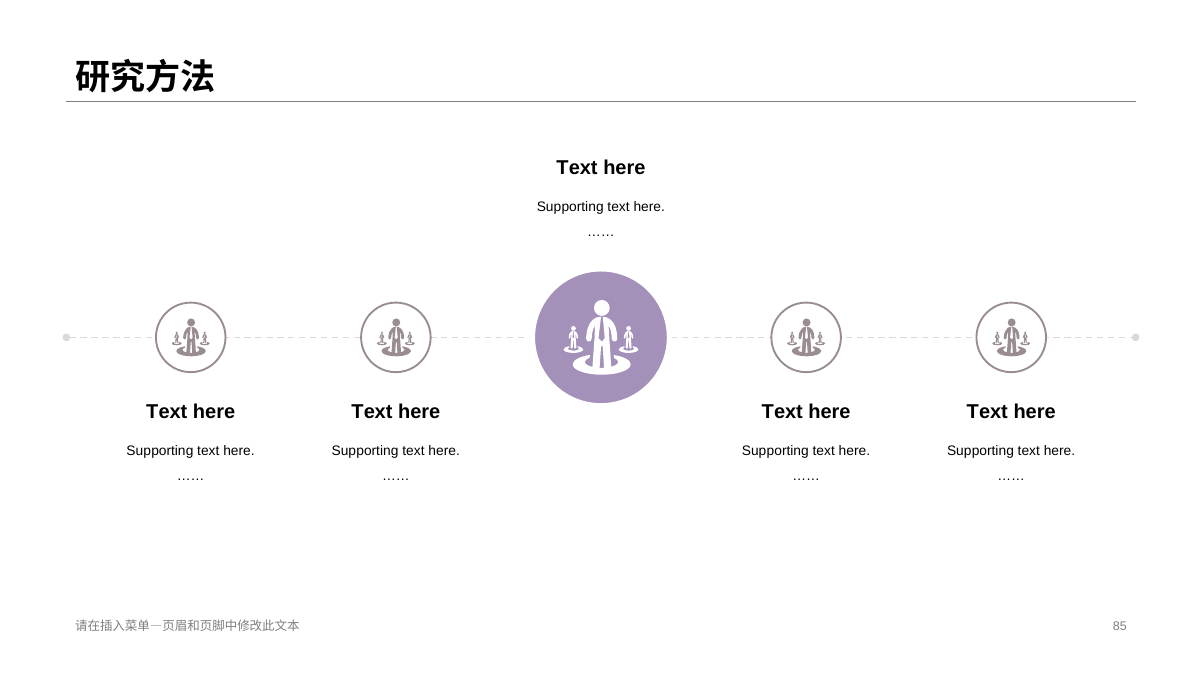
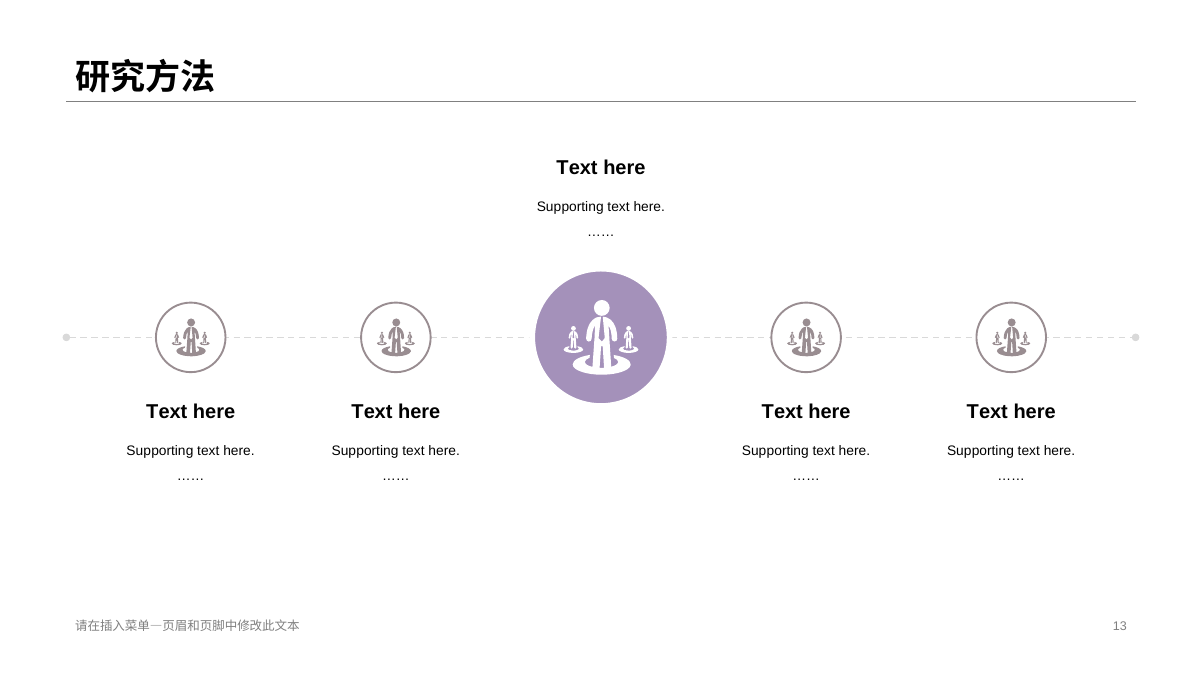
85: 85 -> 13
